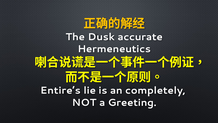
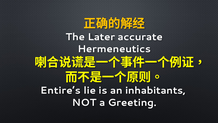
Dusk: Dusk -> Later
completely: completely -> inhabitants
